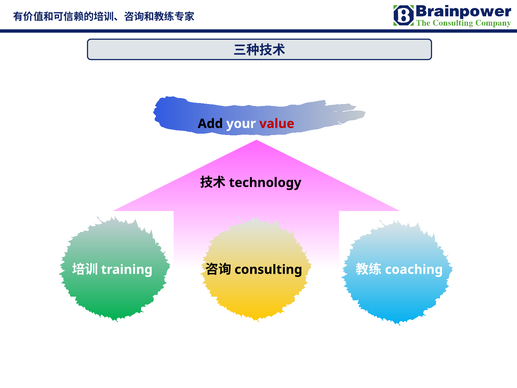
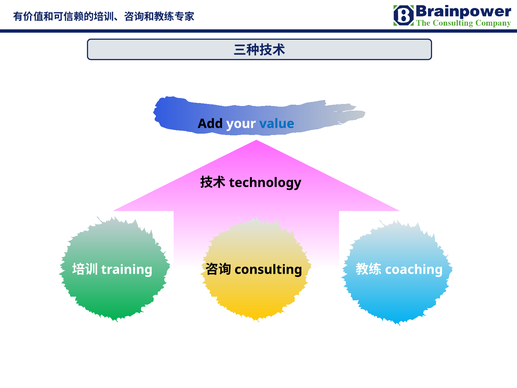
value colour: red -> blue
